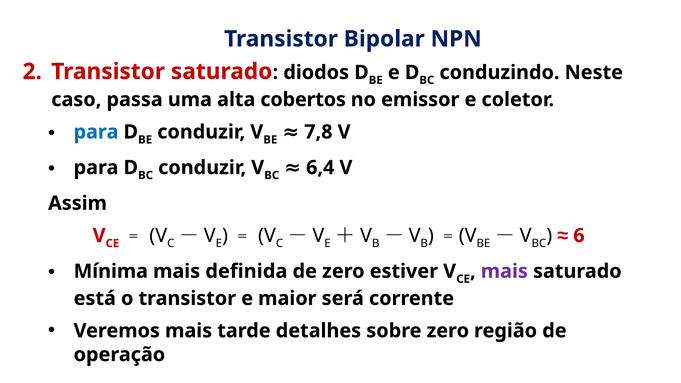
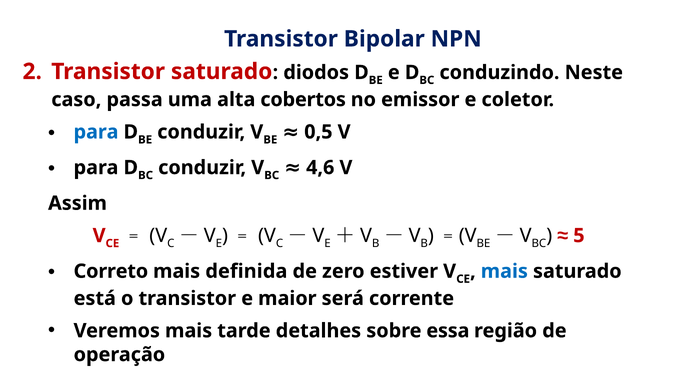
7,8: 7,8 -> 0,5
6,4: 6,4 -> 4,6
6: 6 -> 5
Mínima: Mínima -> Correto
mais at (504, 271) colour: purple -> blue
sobre zero: zero -> essa
